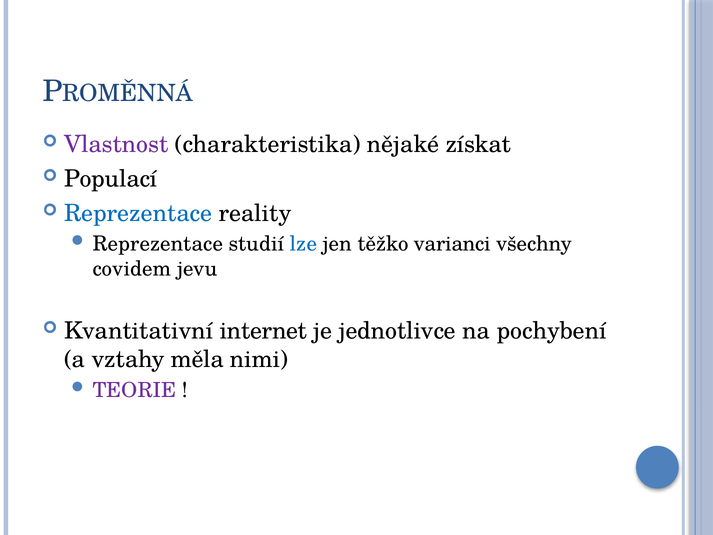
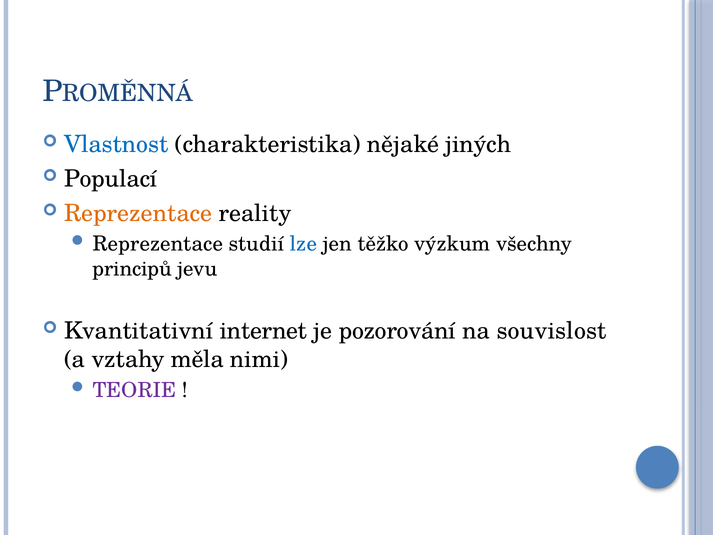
Vlastnost colour: purple -> blue
získat: získat -> jiných
Reprezentace at (138, 213) colour: blue -> orange
varianci: varianci -> výzkum
covidem: covidem -> principů
jednotlivce: jednotlivce -> pozorování
pochybení: pochybení -> souvislost
